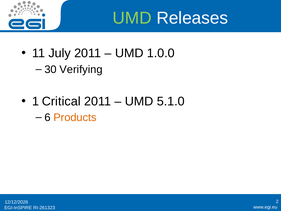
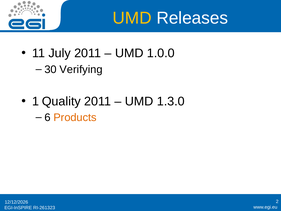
UMD at (132, 18) colour: light green -> yellow
Critical: Critical -> Quality
5.1.0: 5.1.0 -> 1.3.0
